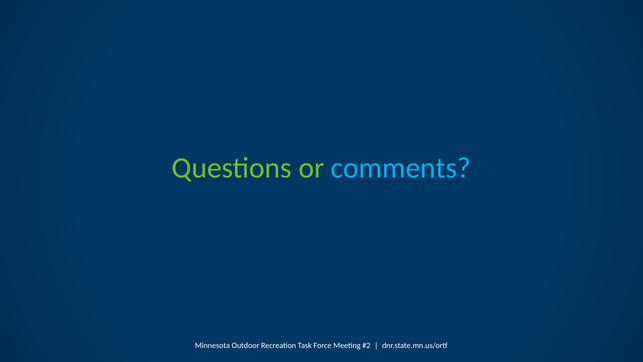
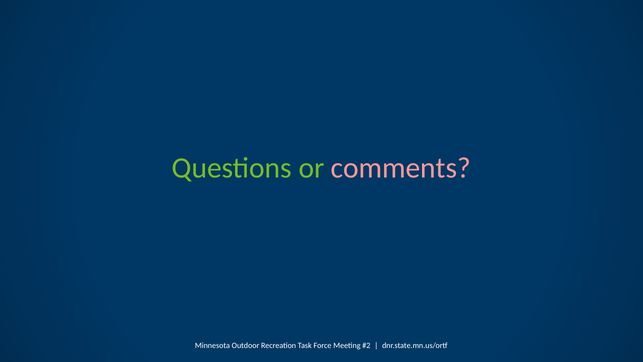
comments colour: light blue -> pink
